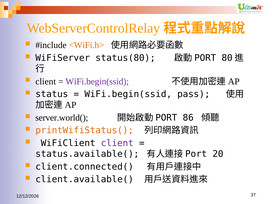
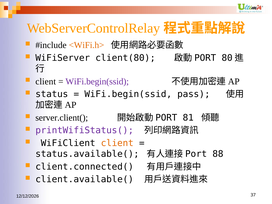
status(80: status(80 -> client(80
server.world(: server.world( -> server.client(
86: 86 -> 81
printWifiStatus( colour: orange -> purple
client at (117, 143) colour: purple -> orange
20: 20 -> 88
